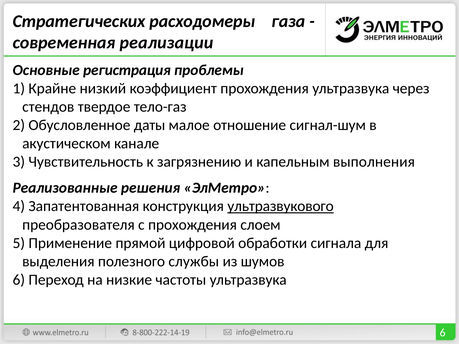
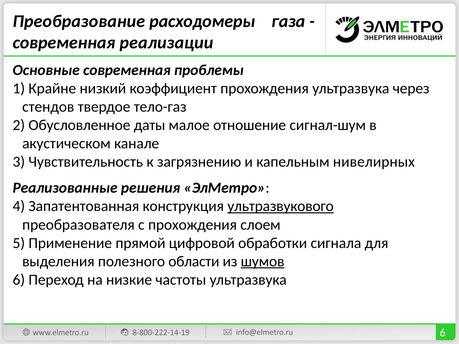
Стратегических: Стратегических -> Преобразование
Основные регистрация: регистрация -> cовременная
выполнения: выполнения -> нивелирных
службы: службы -> области
шумов underline: none -> present
